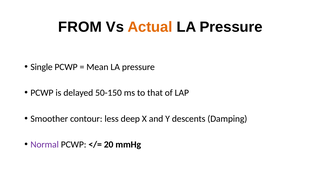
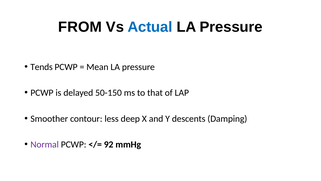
Actual colour: orange -> blue
Single: Single -> Tends
20: 20 -> 92
